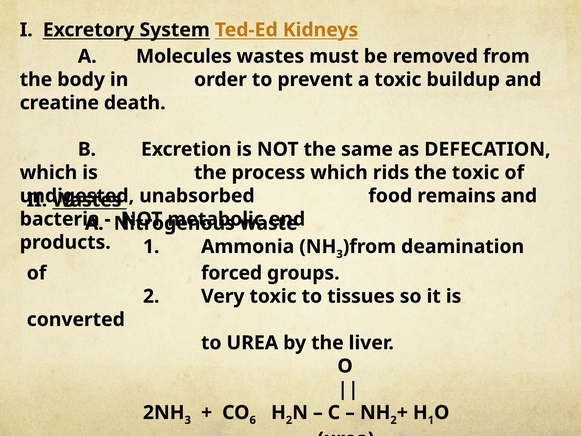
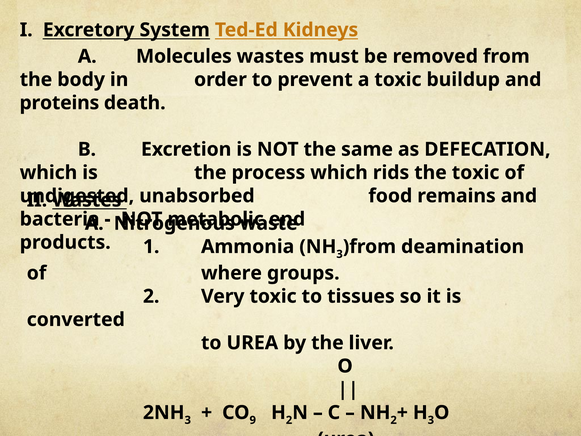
creatine: creatine -> proteins
forced: forced -> where
1 at (431, 420): 1 -> 3
6: 6 -> 9
